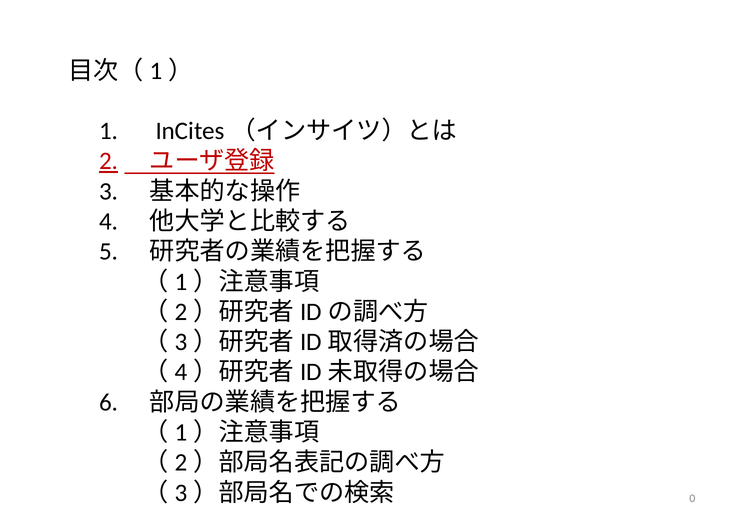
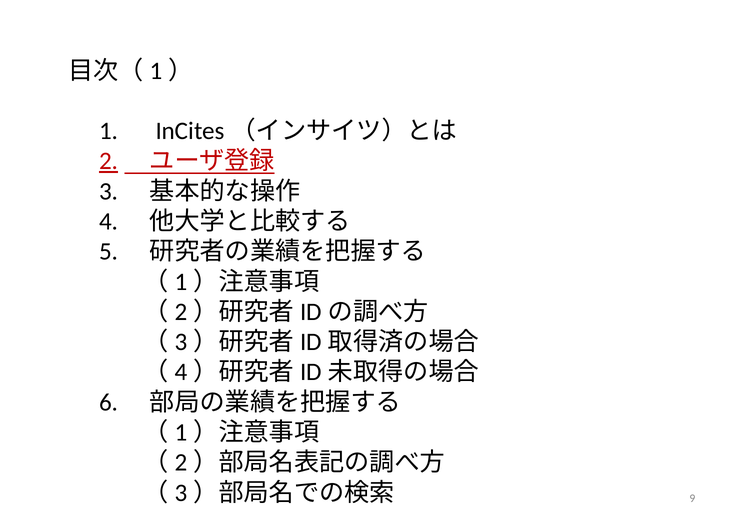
0: 0 -> 9
